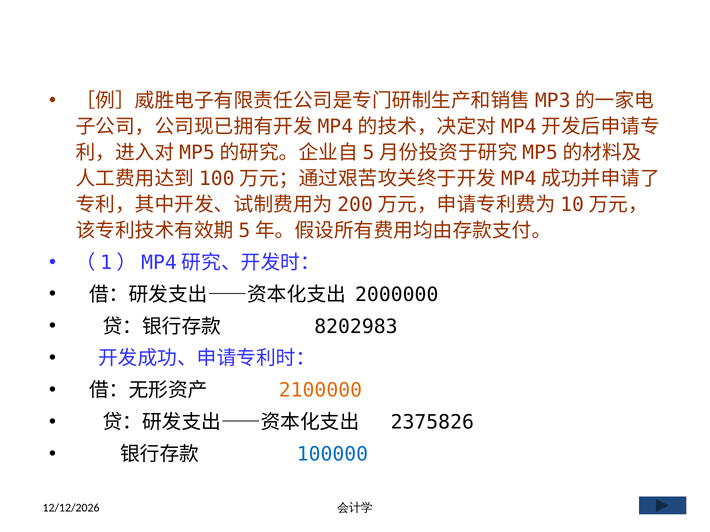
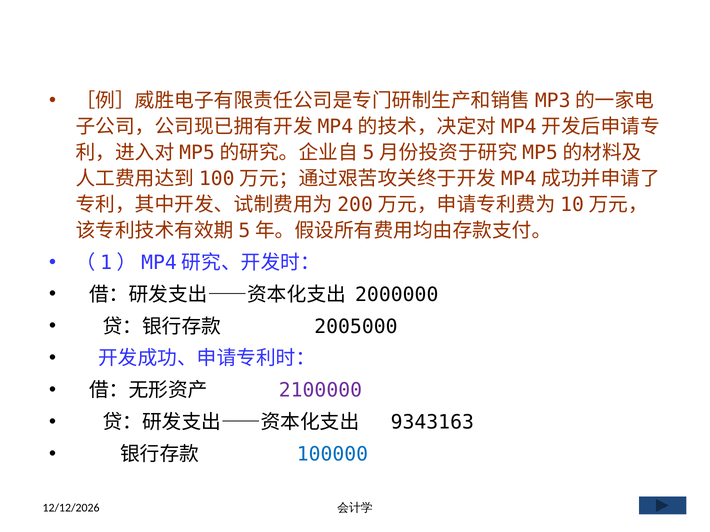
8202983: 8202983 -> 2005000
2100000 colour: orange -> purple
2375826: 2375826 -> 9343163
